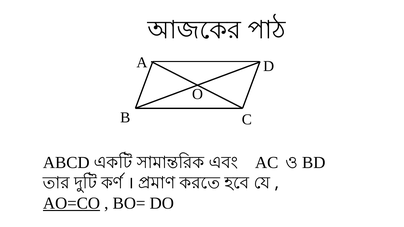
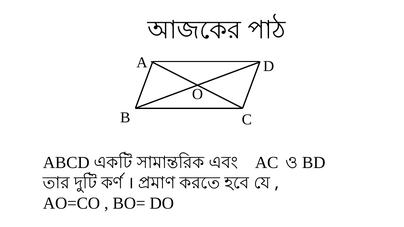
AO=CO underline: present -> none
